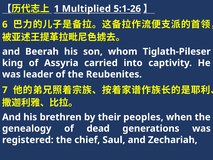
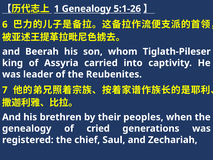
1 Multiplied: Multiplied -> Genealogy
dead: dead -> cried
